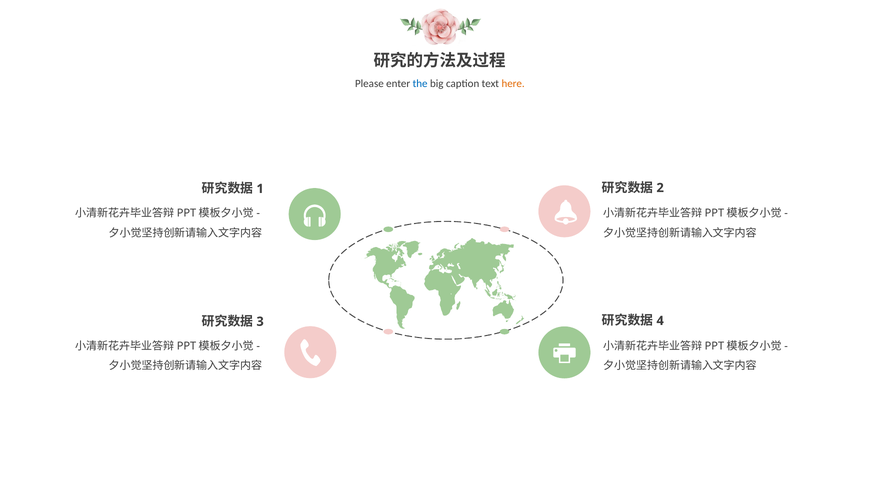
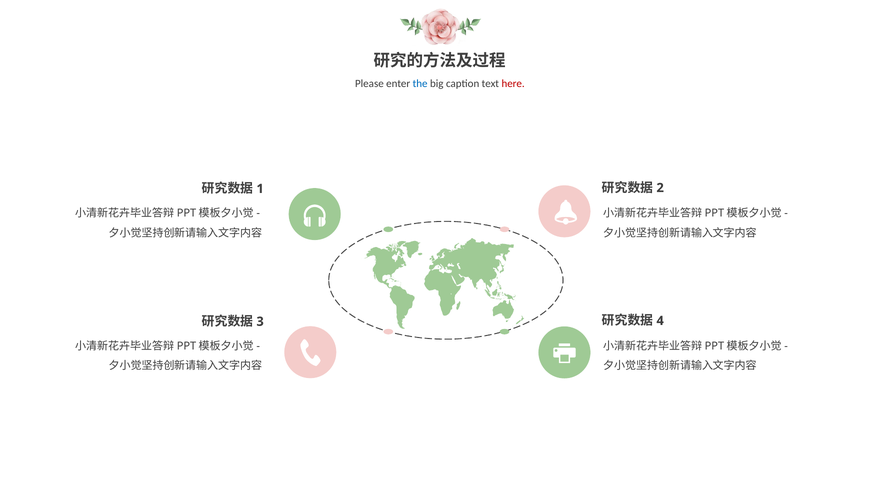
here colour: orange -> red
